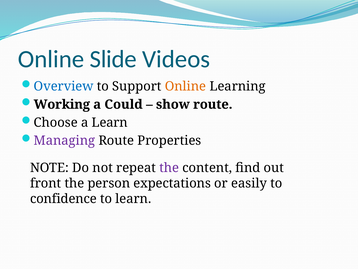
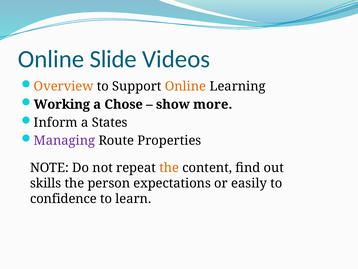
Overview colour: blue -> orange
Could: Could -> Chose
show route: route -> more
Choose: Choose -> Inform
a Learn: Learn -> States
the at (169, 168) colour: purple -> orange
front: front -> skills
